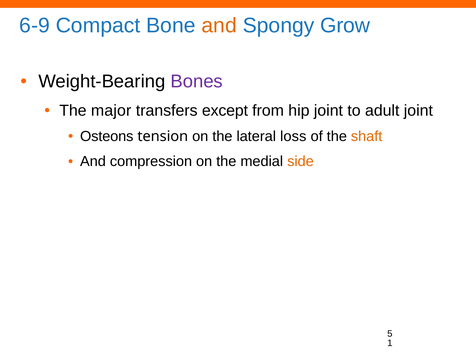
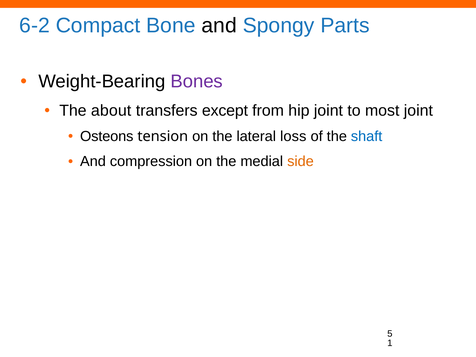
6-9: 6-9 -> 6-2
and at (219, 26) colour: orange -> black
Grow: Grow -> Parts
major: major -> about
adult: adult -> most
shaft colour: orange -> blue
